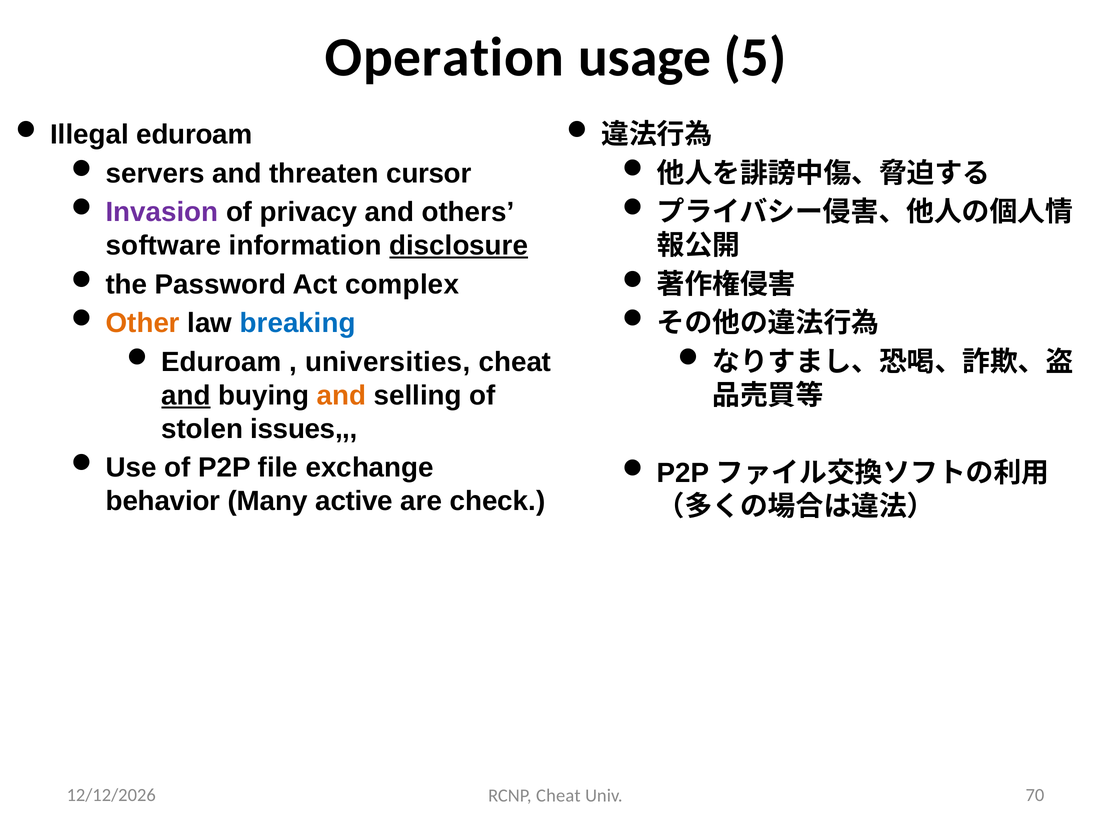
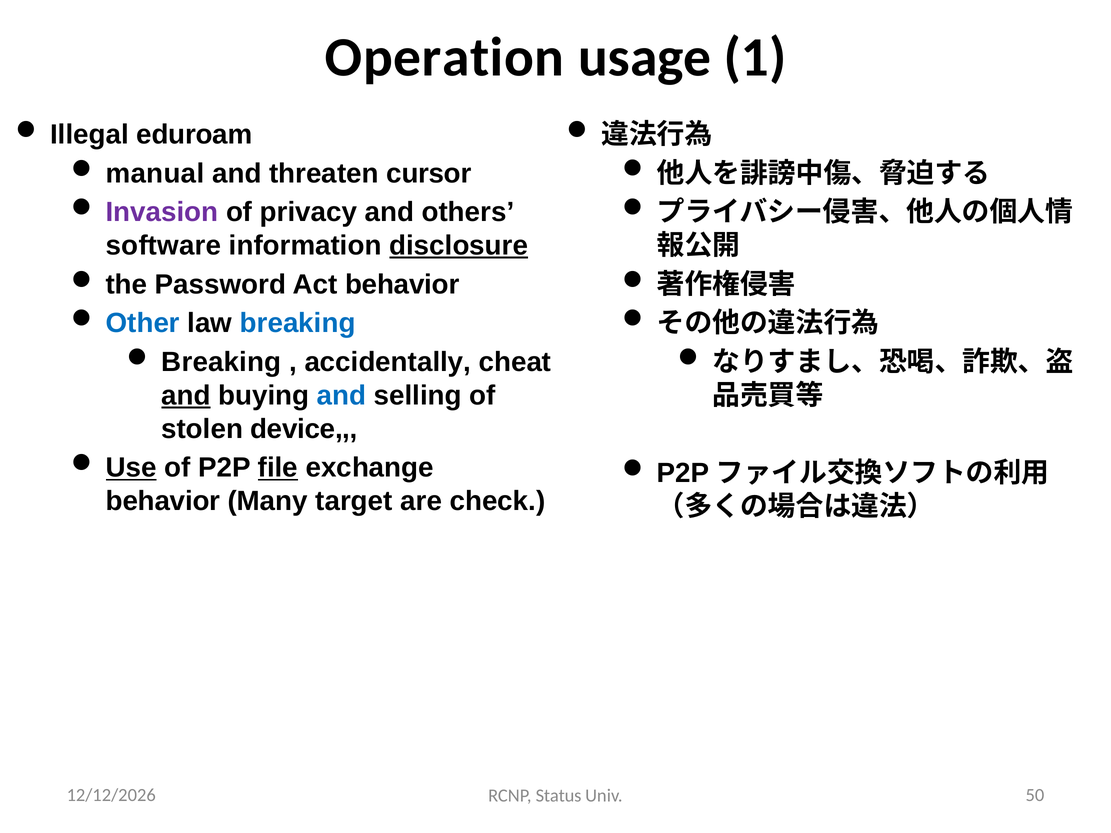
5: 5 -> 1
servers: servers -> manual
Act complex: complex -> behavior
Other colour: orange -> blue
Eduroam at (221, 362): Eduroam -> Breaking
universities: universities -> accidentally
and at (342, 396) colour: orange -> blue
issues: issues -> device
Use underline: none -> present
file underline: none -> present
active: active -> target
RCNP Cheat: Cheat -> Status
70: 70 -> 50
